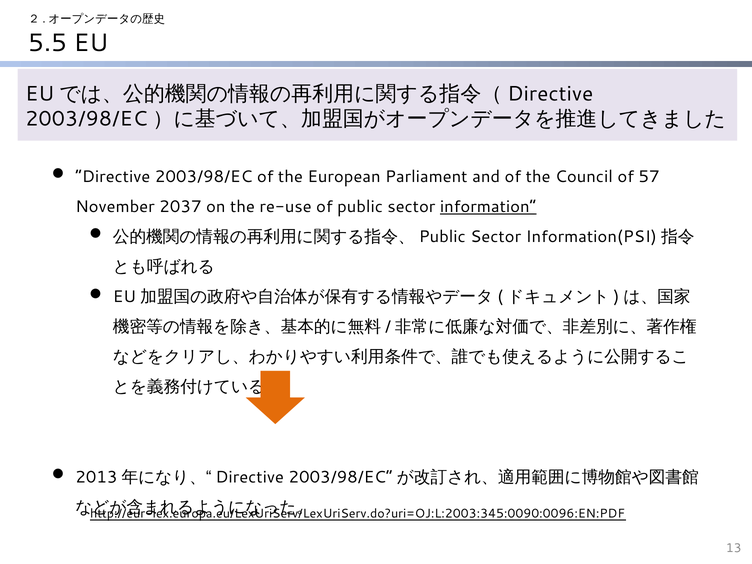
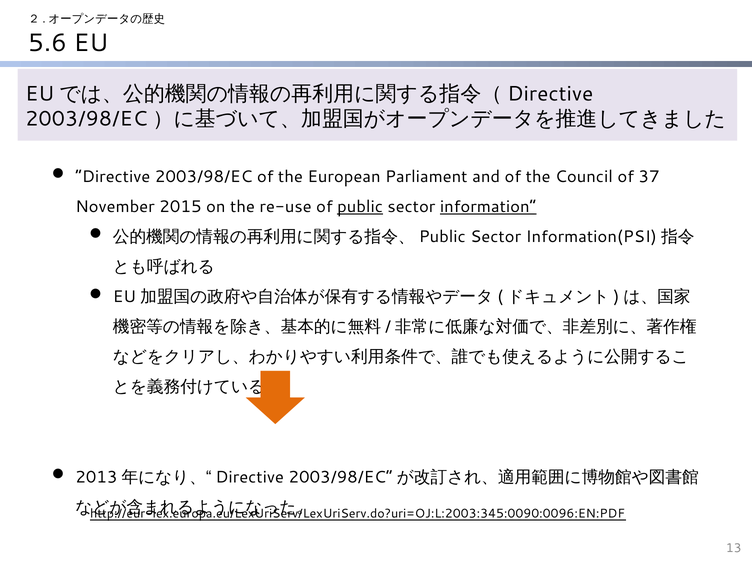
5.5: 5.5 -> 5.6
57: 57 -> 37
2037: 2037 -> 2015
public underline: none -> present
